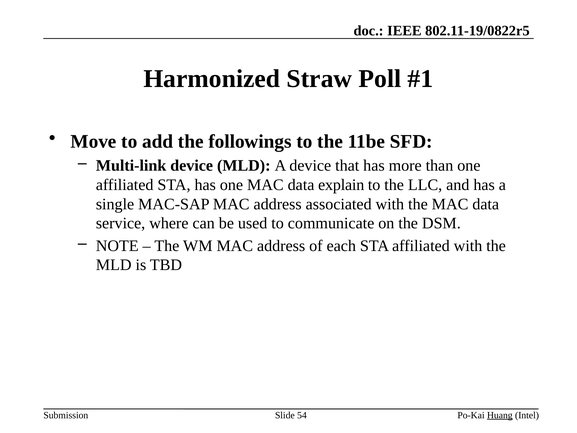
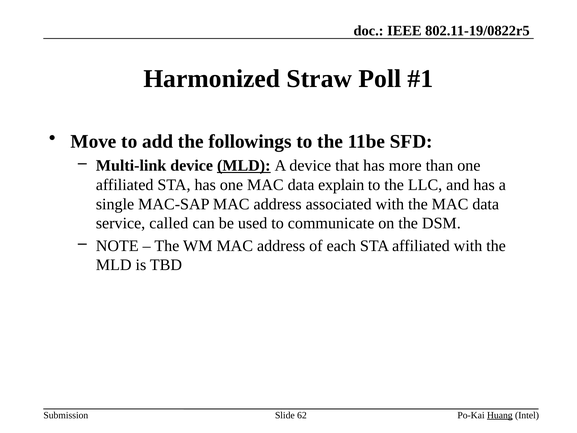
MLD at (244, 165) underline: none -> present
where: where -> called
54: 54 -> 62
